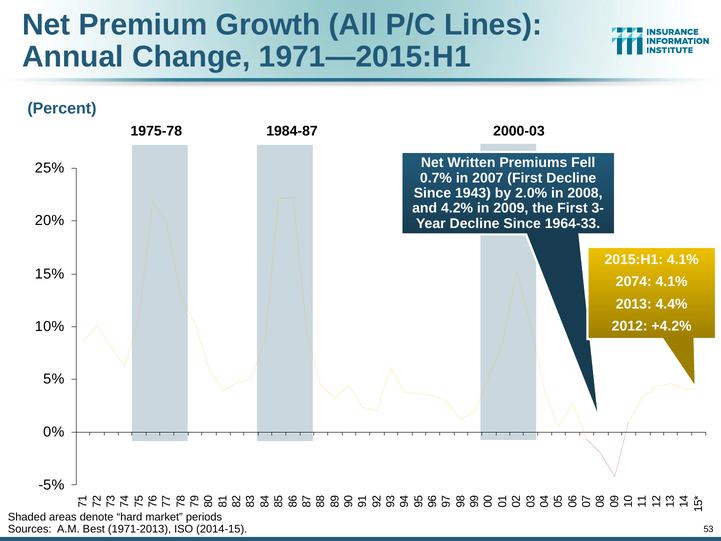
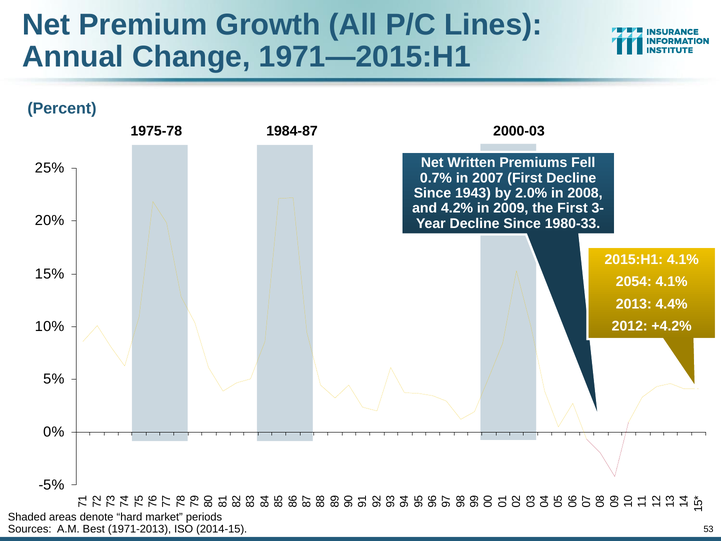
1964-33: 1964-33 -> 1980-33
2074: 2074 -> 2054
